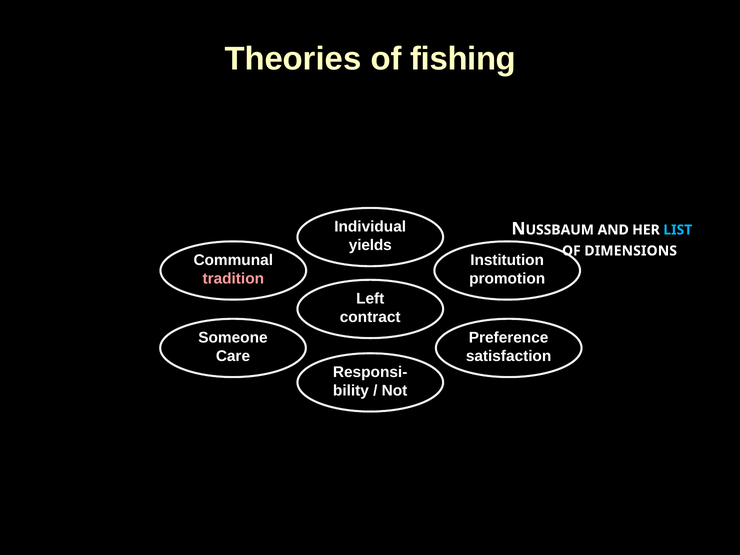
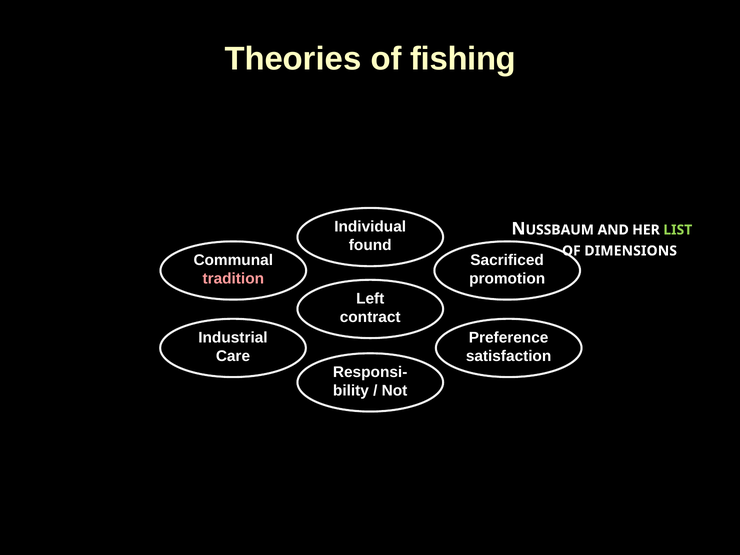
LIST colour: light blue -> light green
yields: yields -> found
Institution: Institution -> Sacrificed
Someone: Someone -> Industrial
